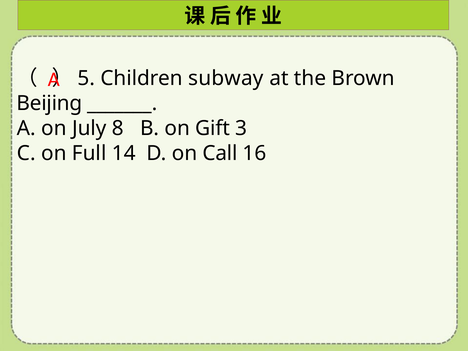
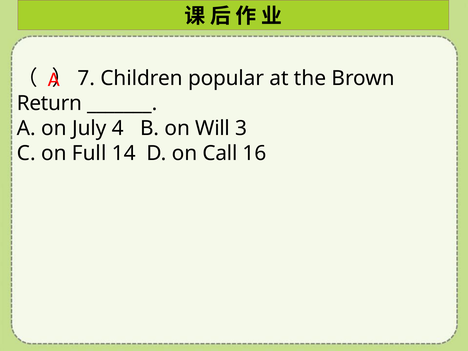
5: 5 -> 7
subway: subway -> popular
Beijing: Beijing -> Return
8: 8 -> 4
Gift: Gift -> Will
